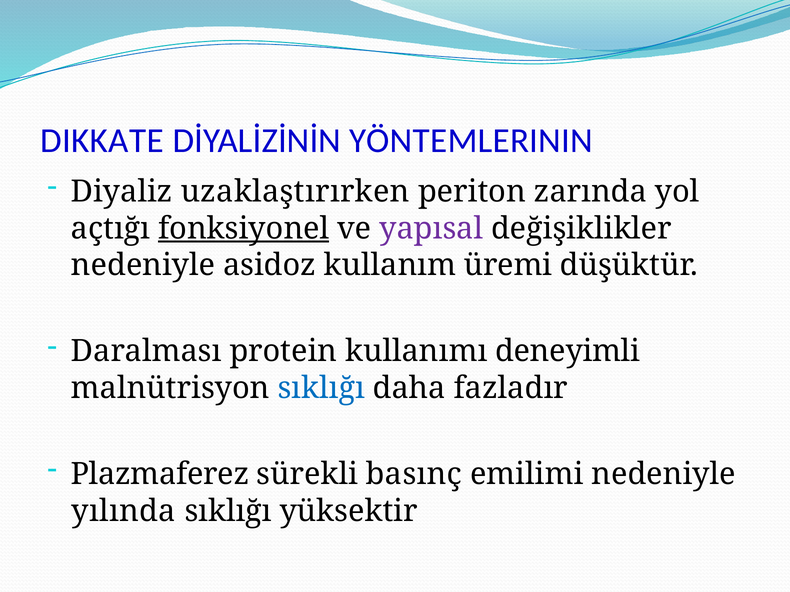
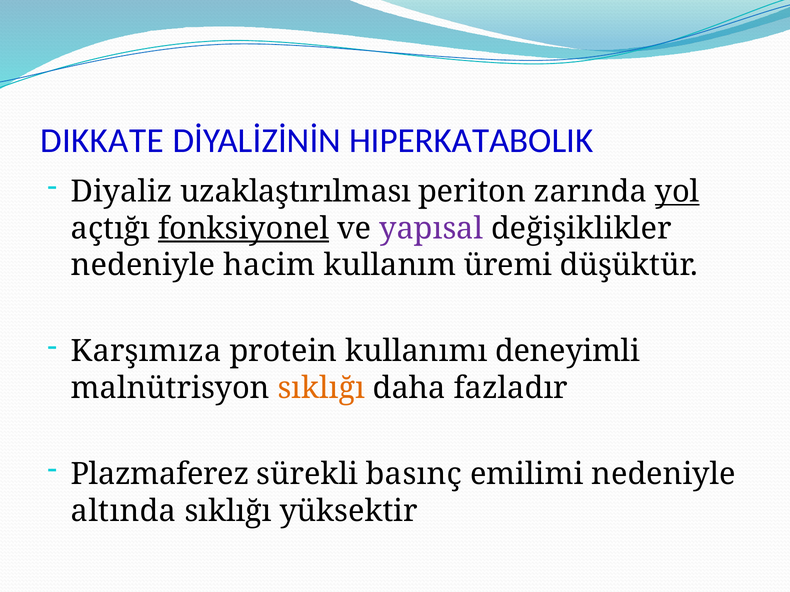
YÖNTEMLERININ: YÖNTEMLERININ -> HIPERKATABOLIK
uzaklaştırırken: uzaklaştırırken -> uzaklaştırılması
yol underline: none -> present
asidoz: asidoz -> hacim
Daralması: Daralması -> Karşımıza
sıklığı at (321, 388) colour: blue -> orange
yılında: yılında -> altında
